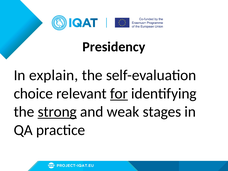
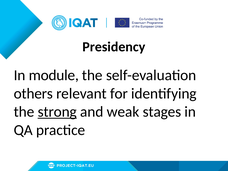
explain: explain -> module
choice: choice -> others
for underline: present -> none
